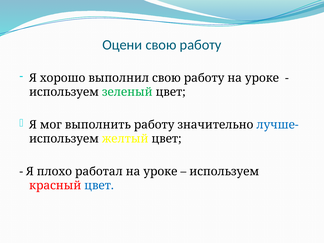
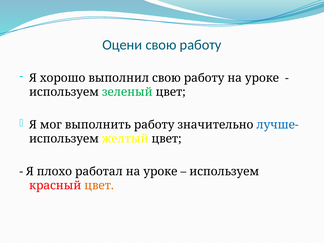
цвет at (99, 186) colour: blue -> orange
